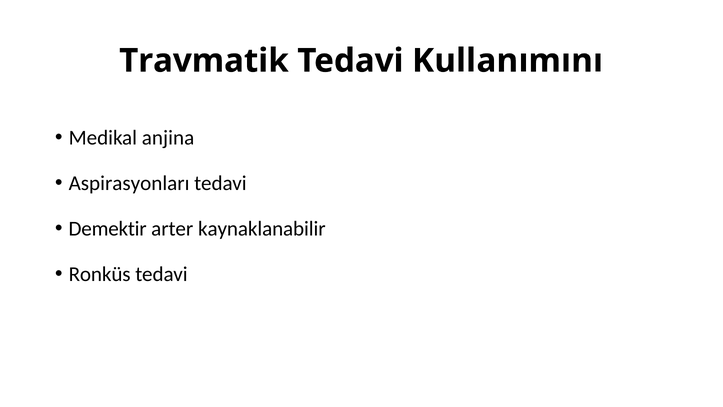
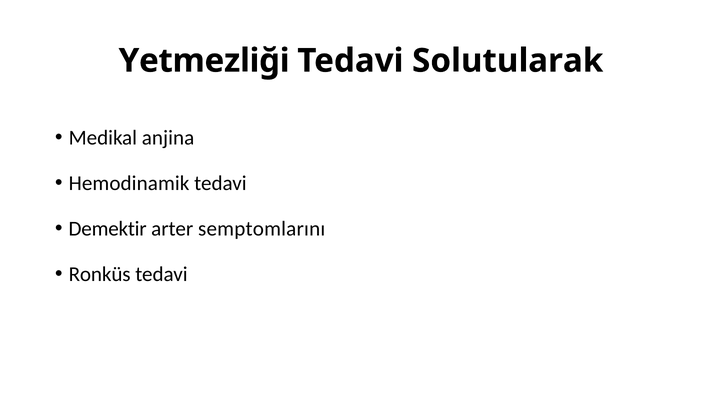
Travmatik: Travmatik -> Yetmezliği
Kullanımını: Kullanımını -> Solutularak
Aspirasyonları: Aspirasyonları -> Hemodinamik
kaynaklanabilir: kaynaklanabilir -> semptomlarını
